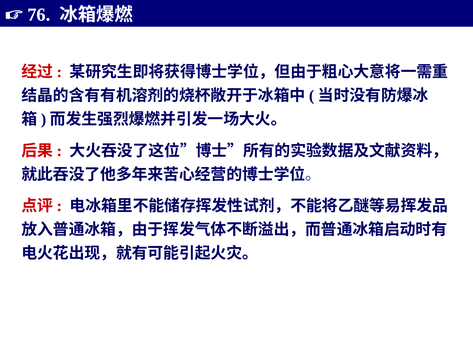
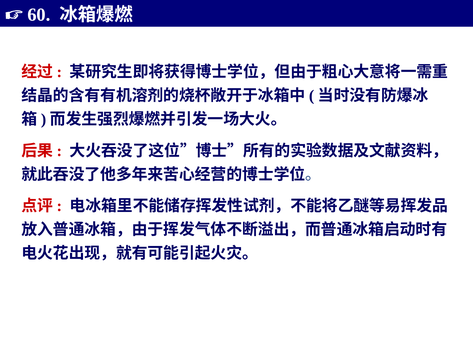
76: 76 -> 60
